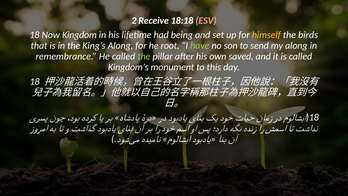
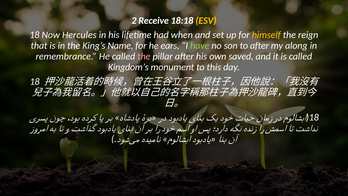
ESV colour: pink -> yellow
Kingdom: Kingdom -> Hercules
being: being -> when
birds: birds -> reign
King’s Along: Along -> Name
root: root -> ears
to send: send -> after
the at (144, 56) colour: light green -> pink
